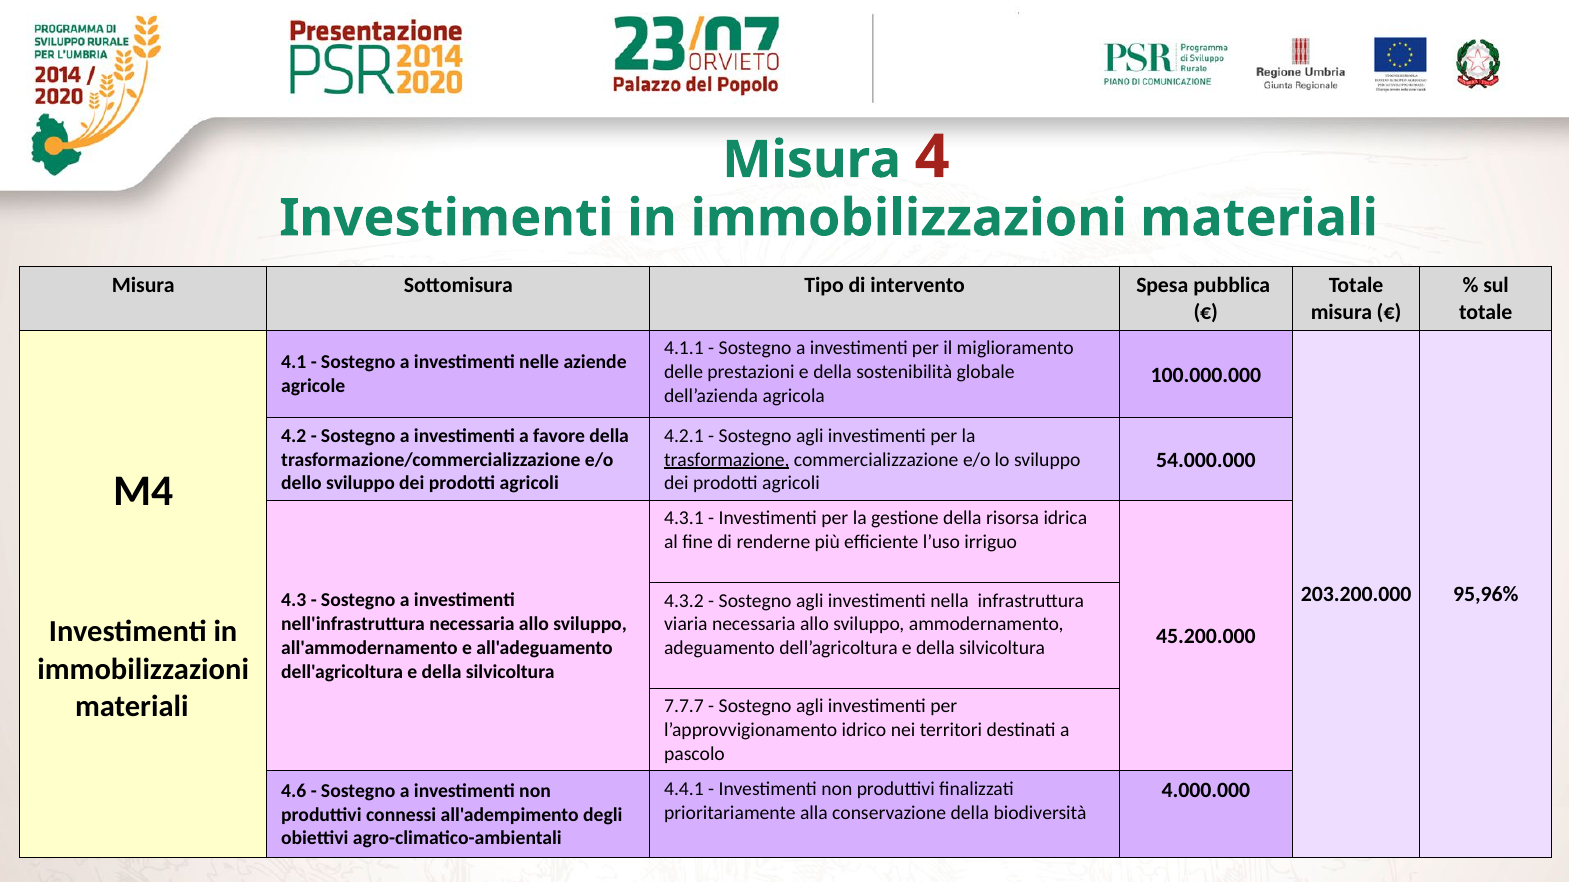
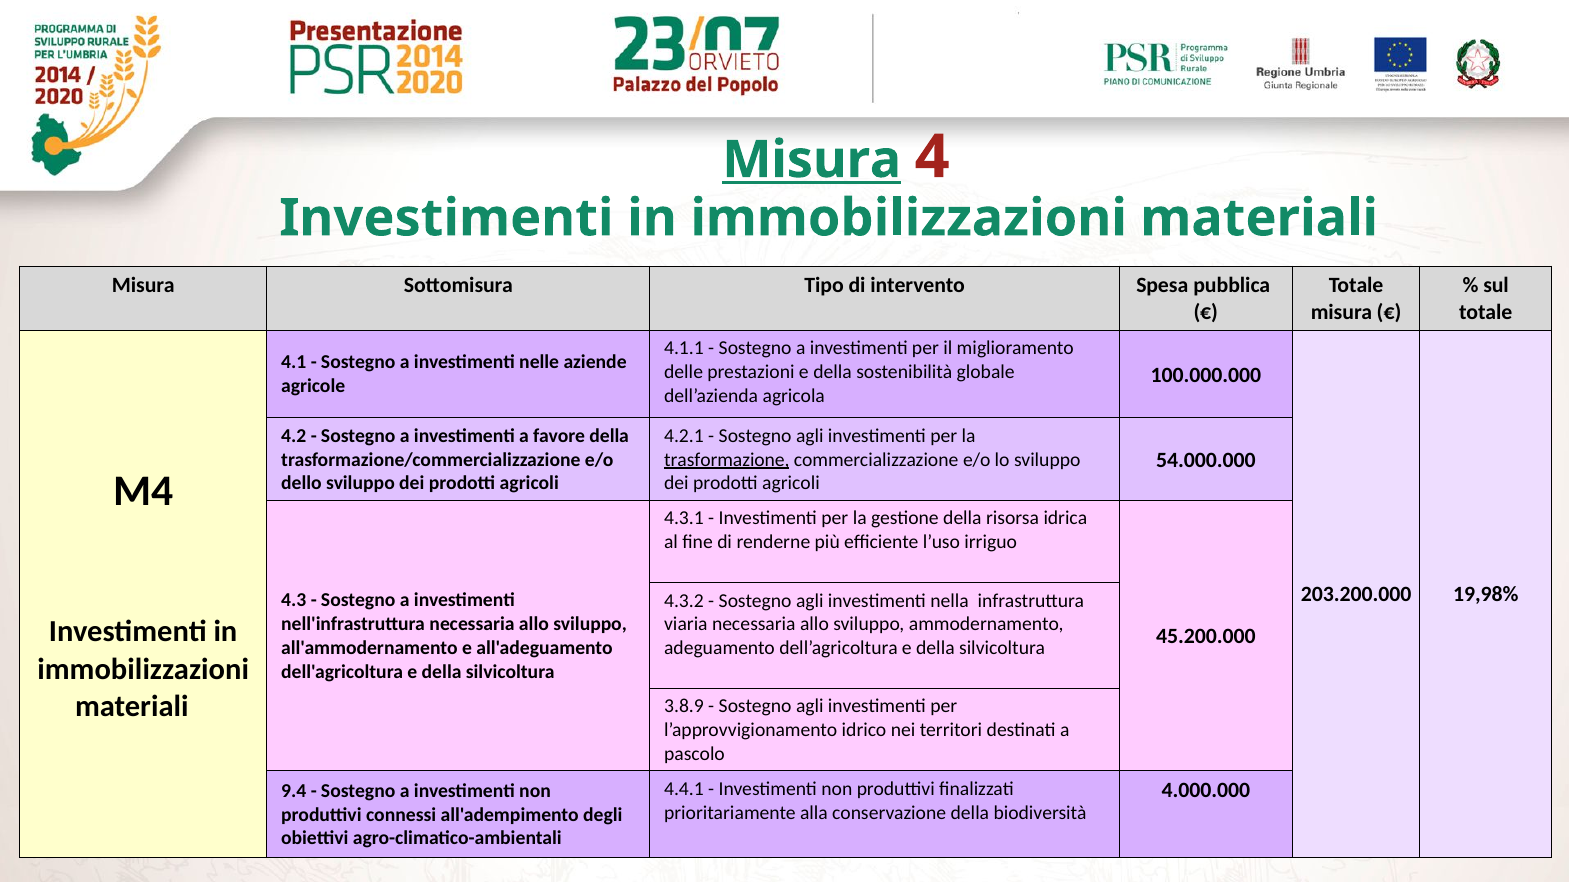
Misura at (812, 160) underline: none -> present
95,96%: 95,96% -> 19,98%
7.7.7: 7.7.7 -> 3.8.9
4.6: 4.6 -> 9.4
